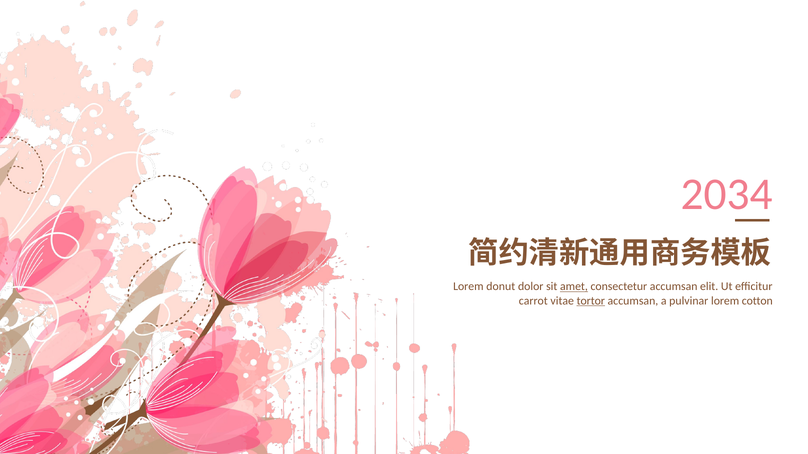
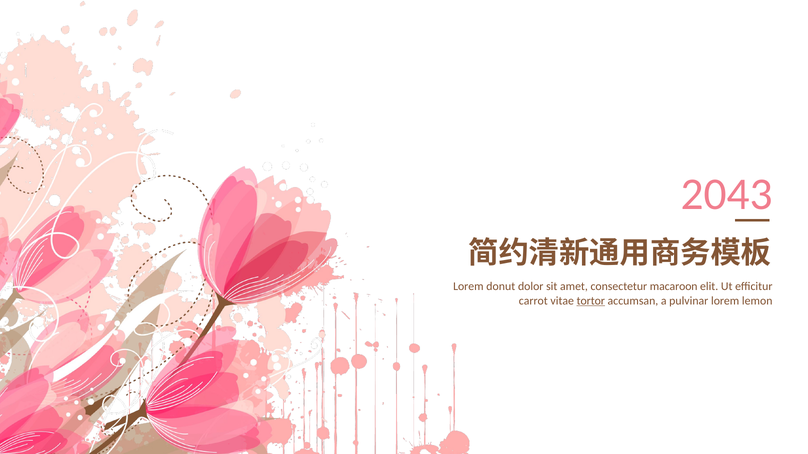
2034: 2034 -> 2043
amet underline: present -> none
consectetur accumsan: accumsan -> macaroon
cotton: cotton -> lemon
